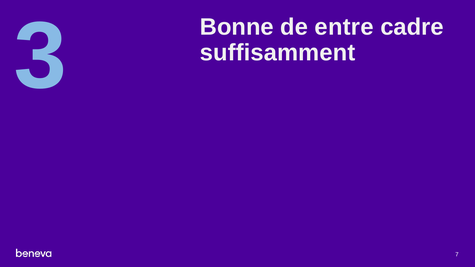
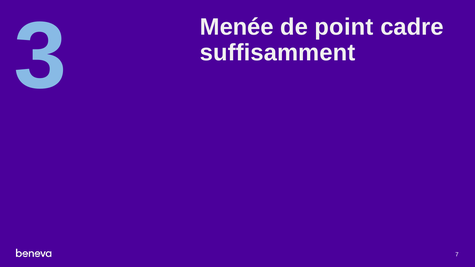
Bonne: Bonne -> Menée
entre: entre -> point
